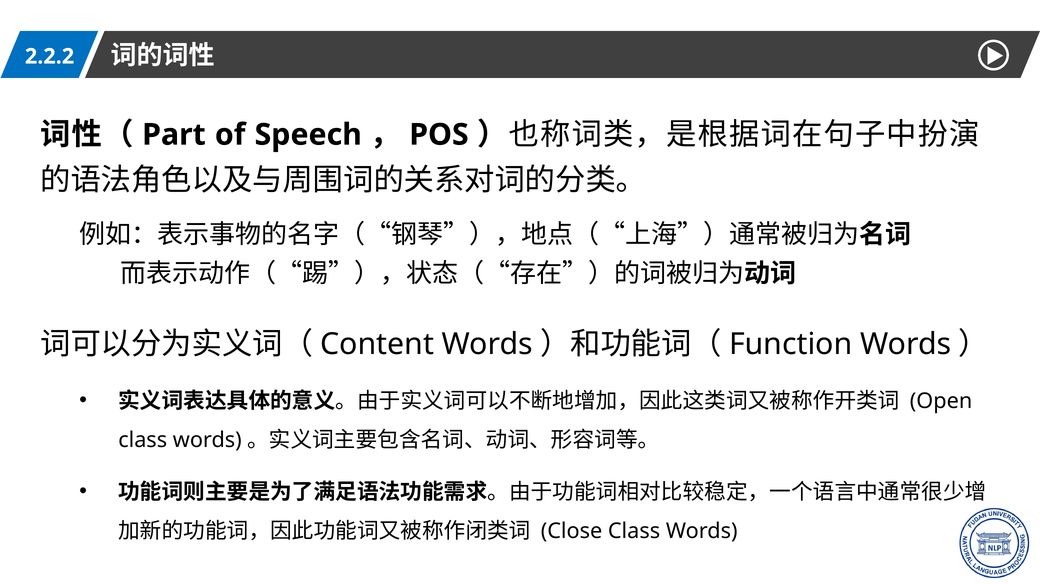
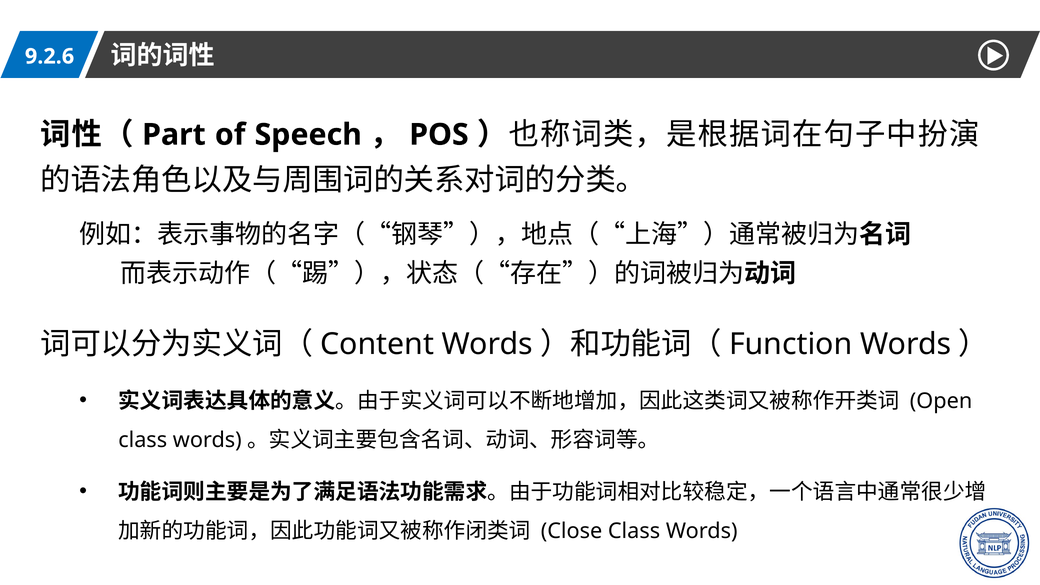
2.2.2: 2.2.2 -> 9.2.6
